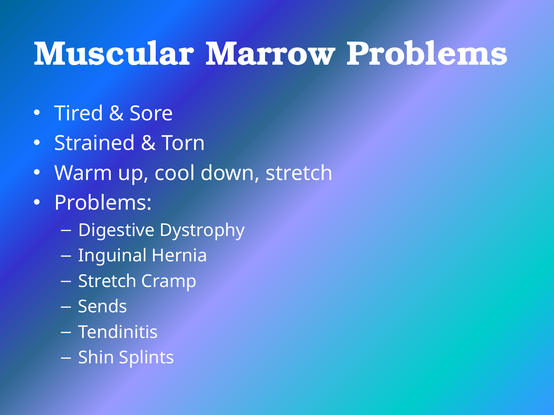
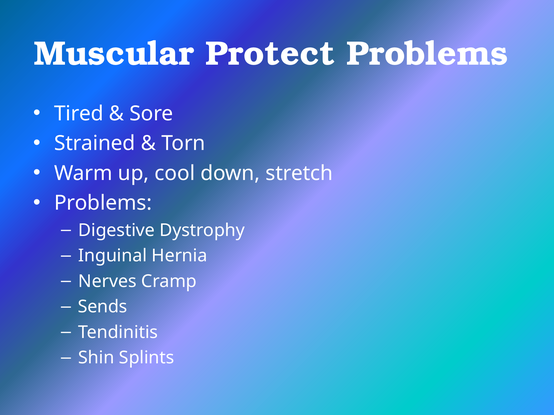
Marrow: Marrow -> Protect
Stretch at (108, 282): Stretch -> Nerves
